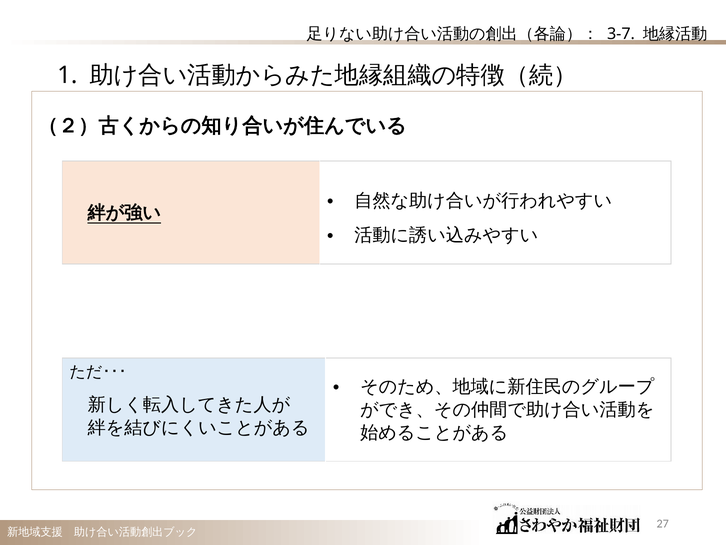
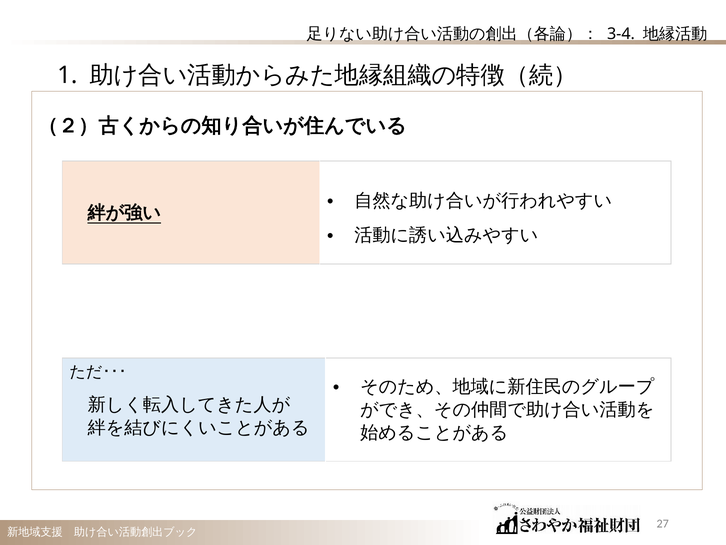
3-7: 3-7 -> 3-4
